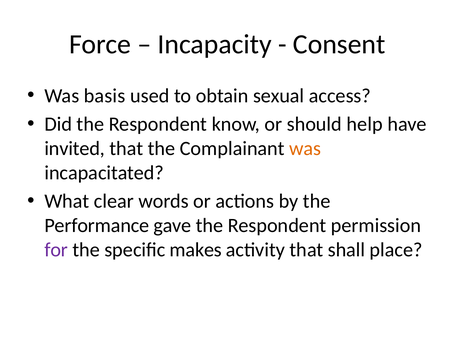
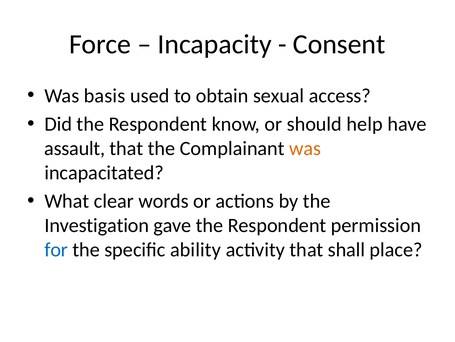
invited: invited -> assault
Performance: Performance -> Investigation
for colour: purple -> blue
makes: makes -> ability
